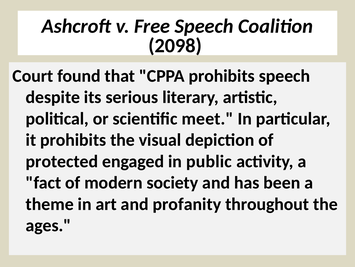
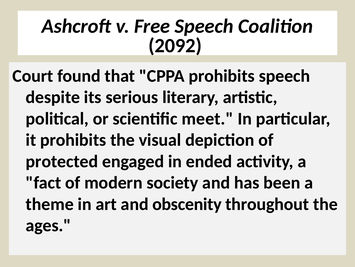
2098: 2098 -> 2092
public: public -> ended
profanity: profanity -> obscenity
